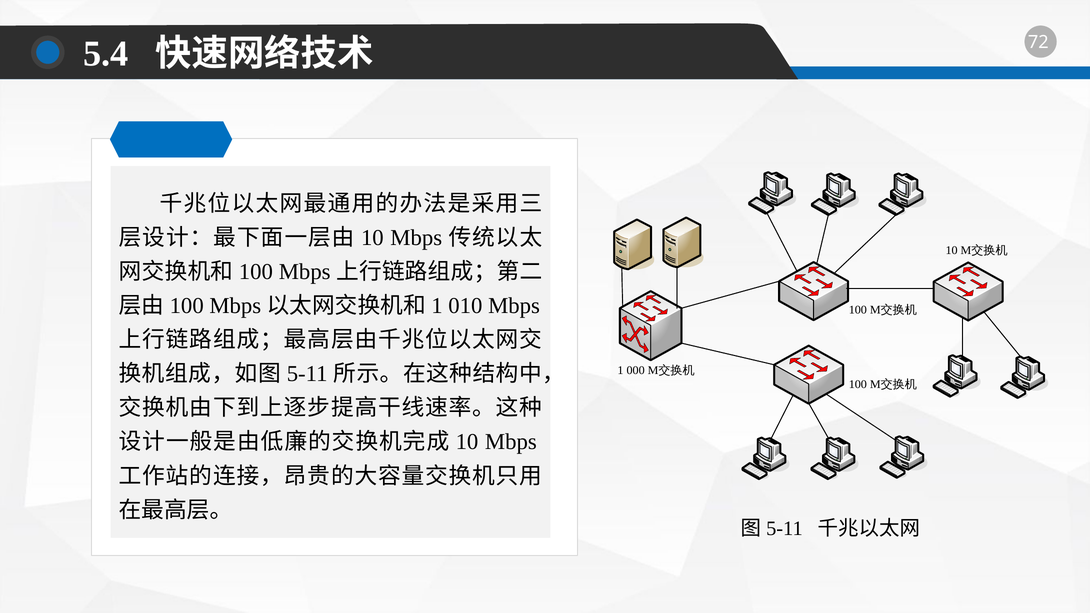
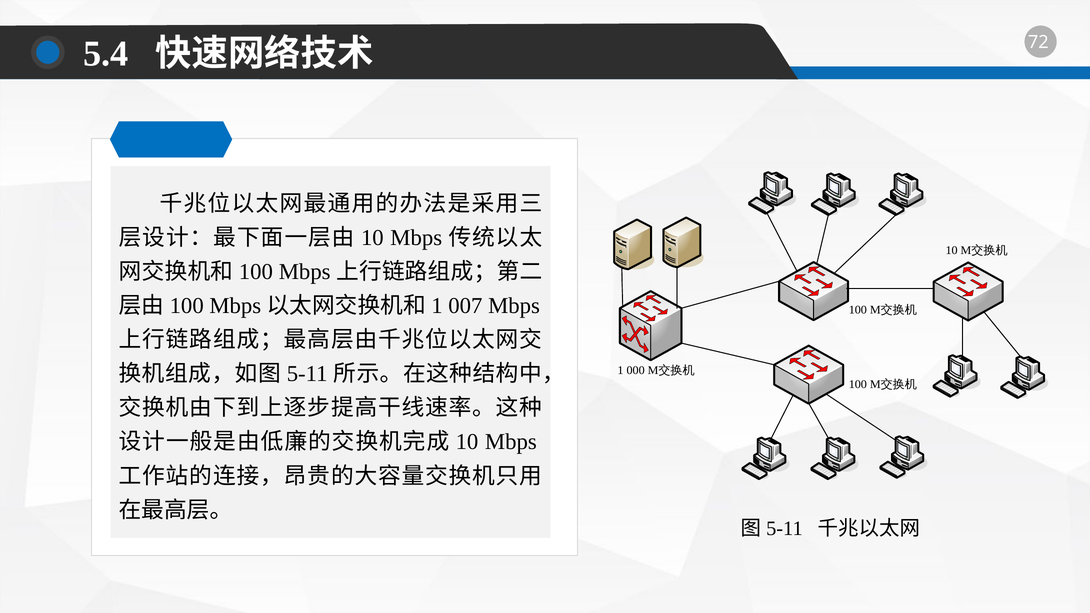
010: 010 -> 007
